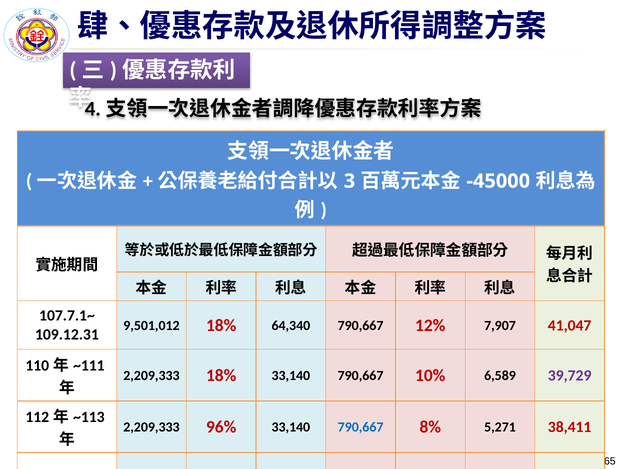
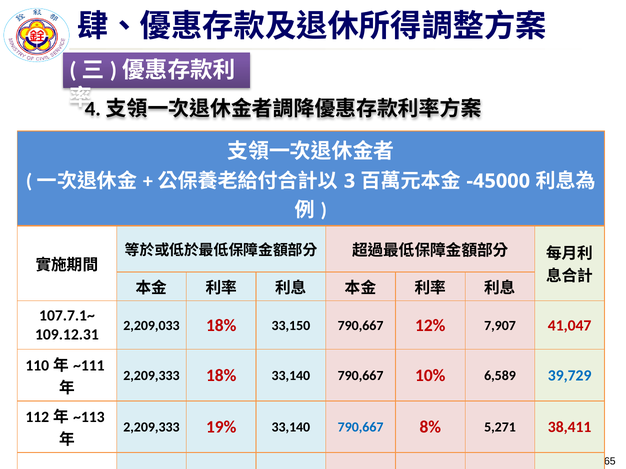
9,501,012: 9,501,012 -> 2,209,033
64,340: 64,340 -> 33,150
39,729 colour: purple -> blue
96%: 96% -> 19%
